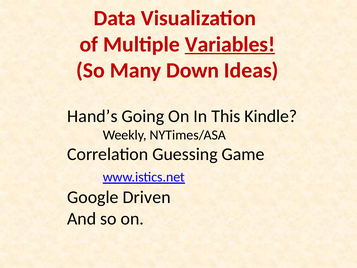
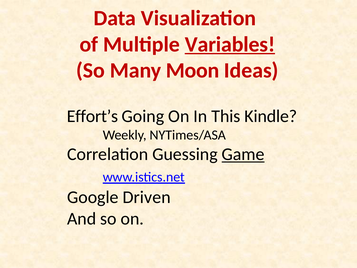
Down: Down -> Moon
Hand’s: Hand’s -> Effort’s
Game underline: none -> present
